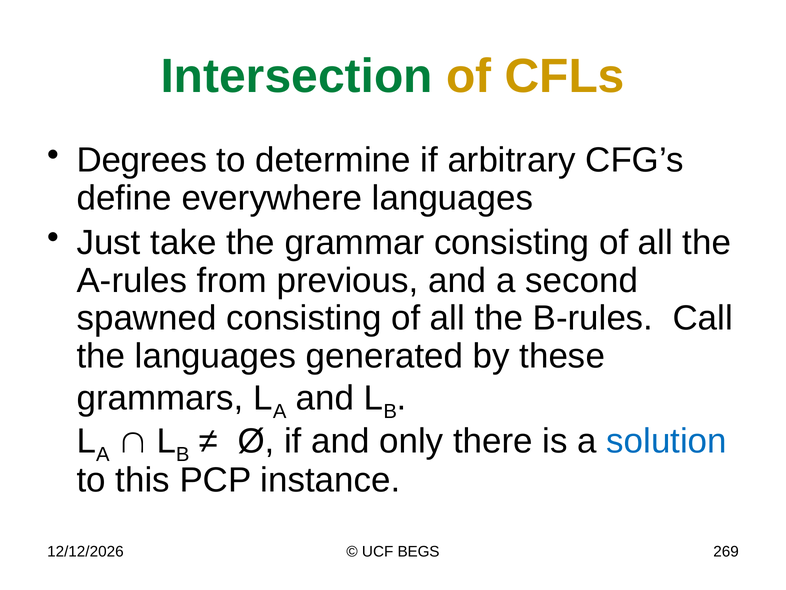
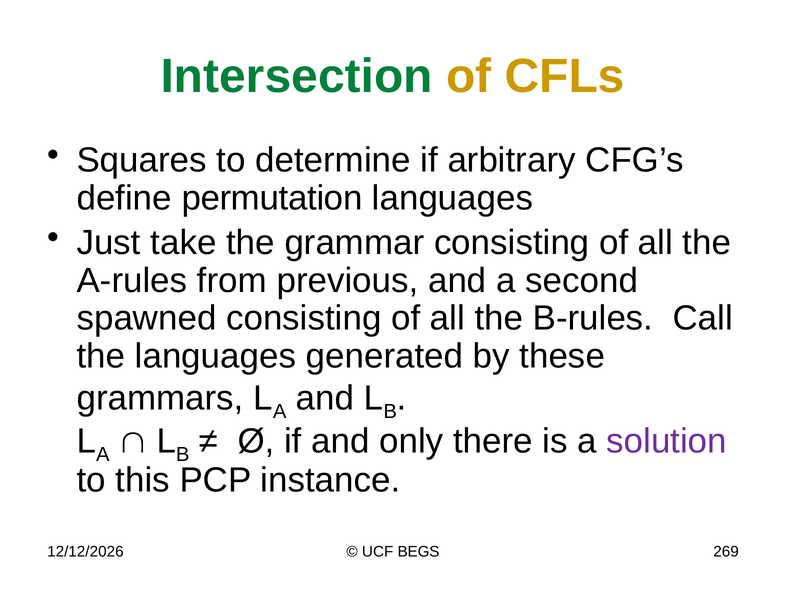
Degrees: Degrees -> Squares
everywhere: everywhere -> permutation
solution colour: blue -> purple
